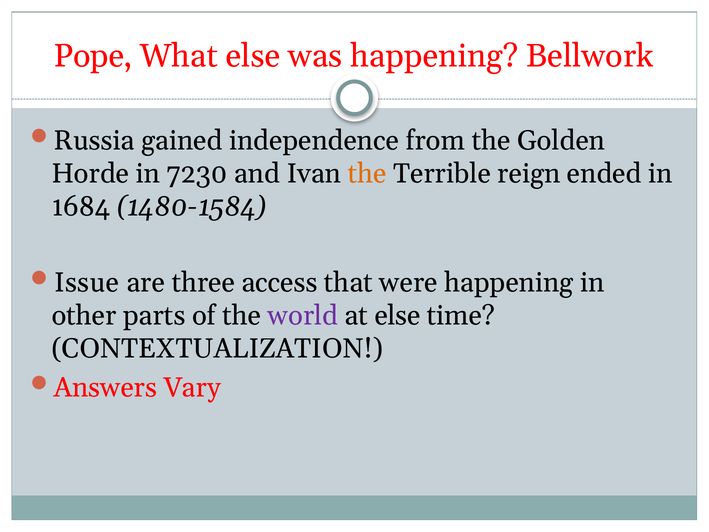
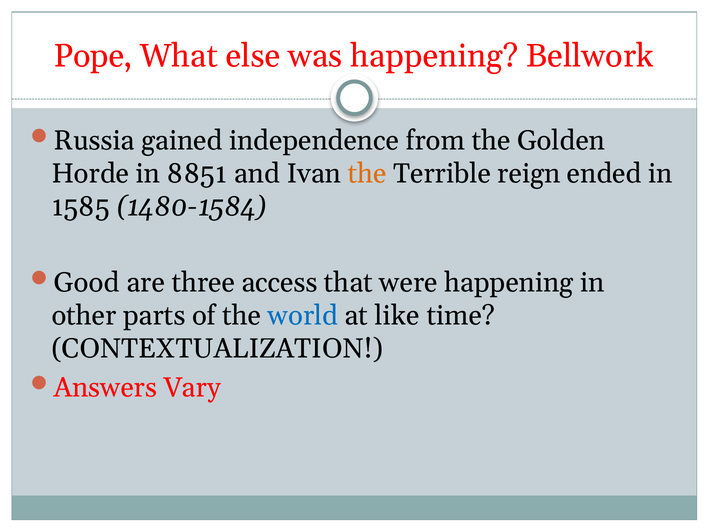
7230: 7230 -> 8851
1684: 1684 -> 1585
Issue: Issue -> Good
world colour: purple -> blue
at else: else -> like
